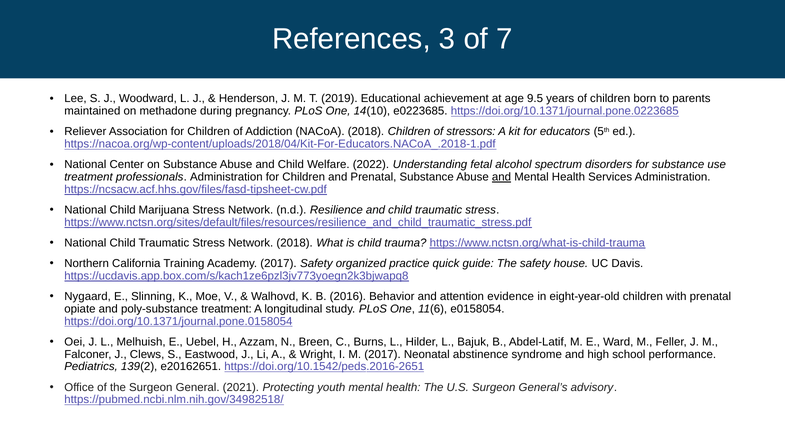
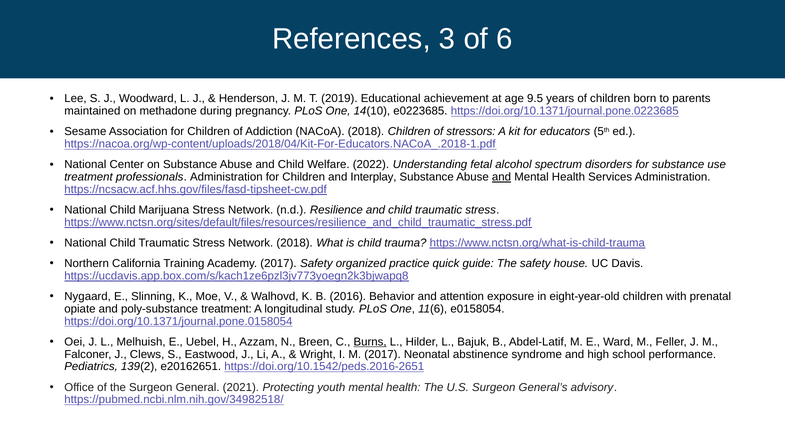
7: 7 -> 6
Reliever: Reliever -> Sesame
and Prenatal: Prenatal -> Interplay
evidence: evidence -> exposure
Burns underline: none -> present
